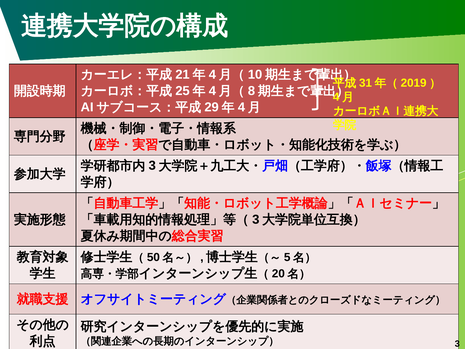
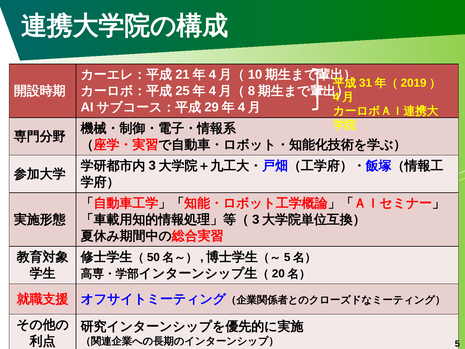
3: 3 -> 5
